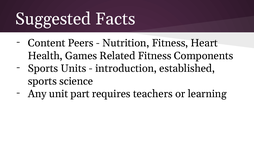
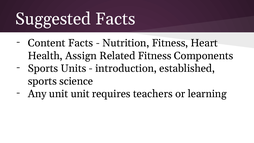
Content Peers: Peers -> Facts
Games: Games -> Assign
unit part: part -> unit
